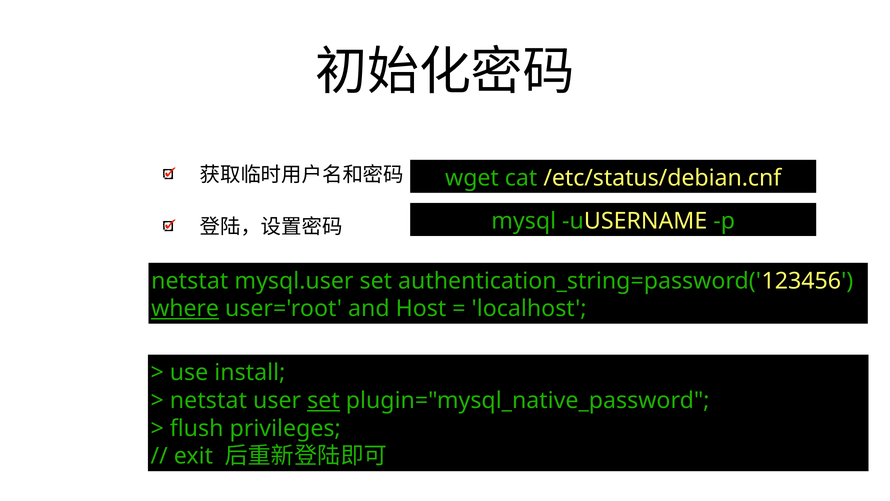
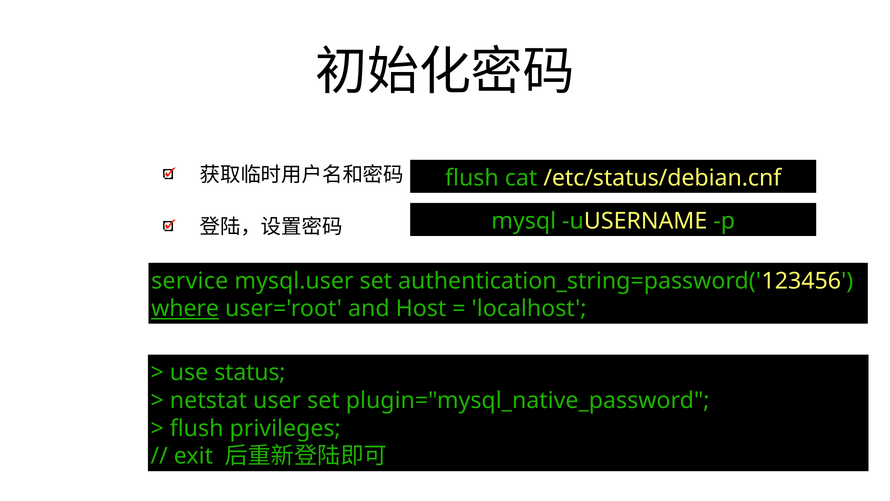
wget at (472, 178): wget -> flush
netstat at (190, 281): netstat -> service
install: install -> status
set at (323, 400) underline: present -> none
